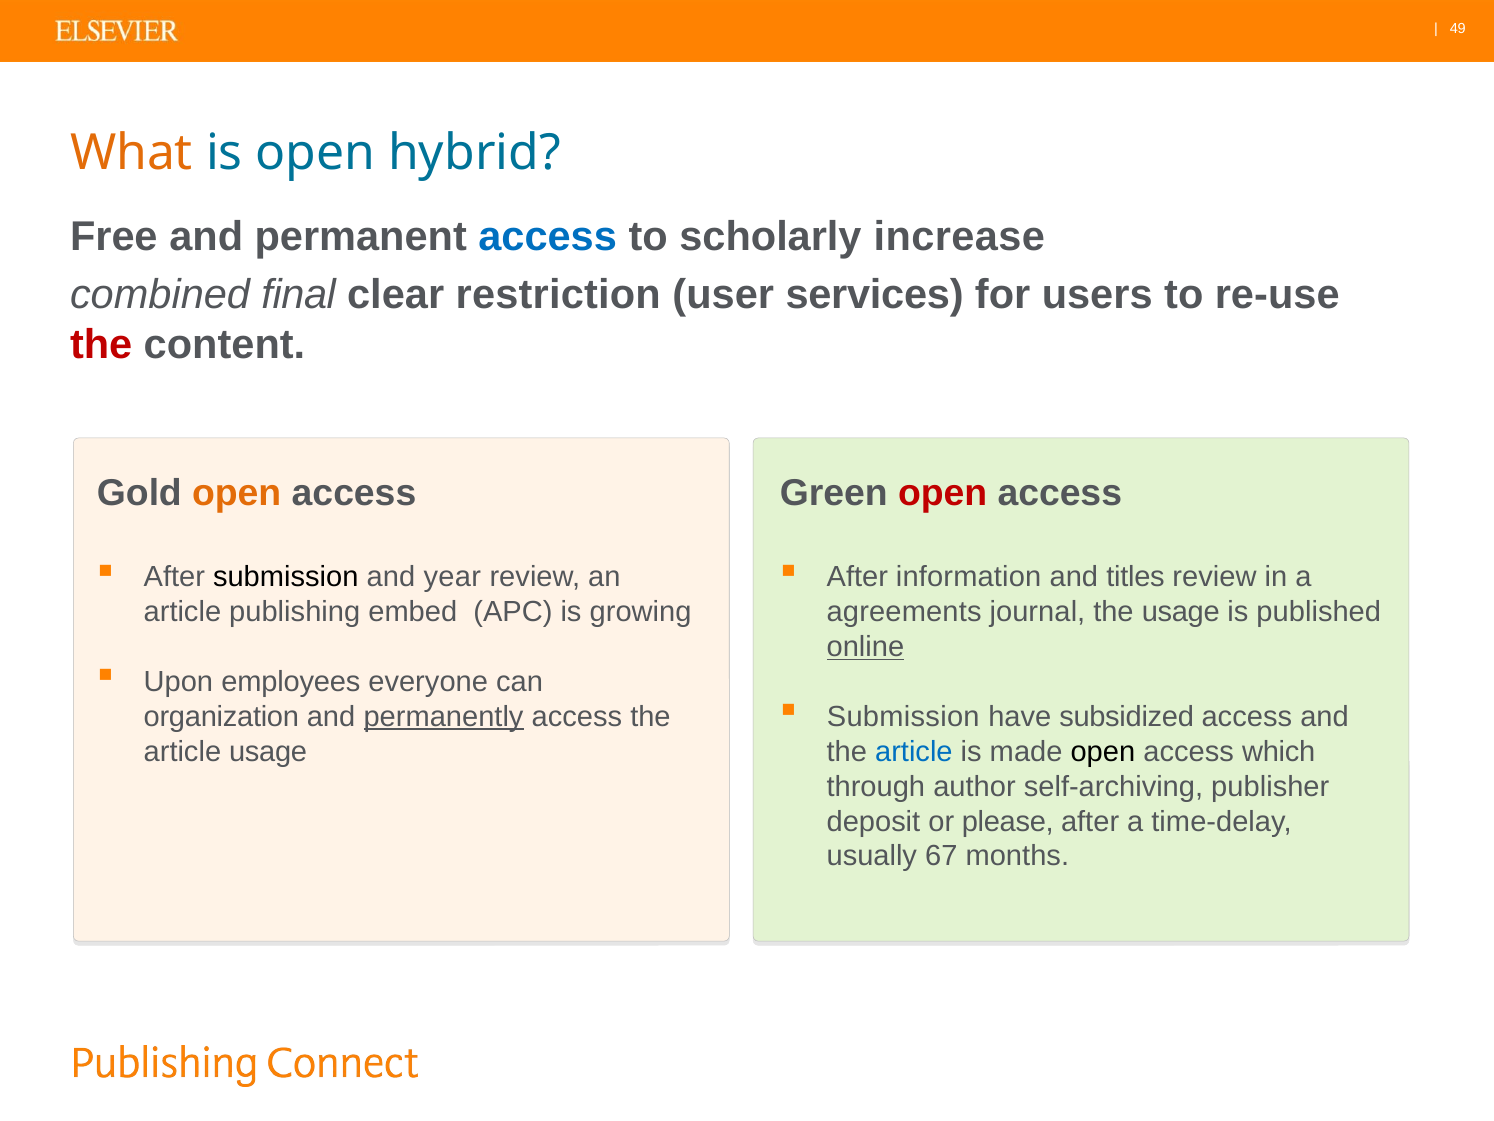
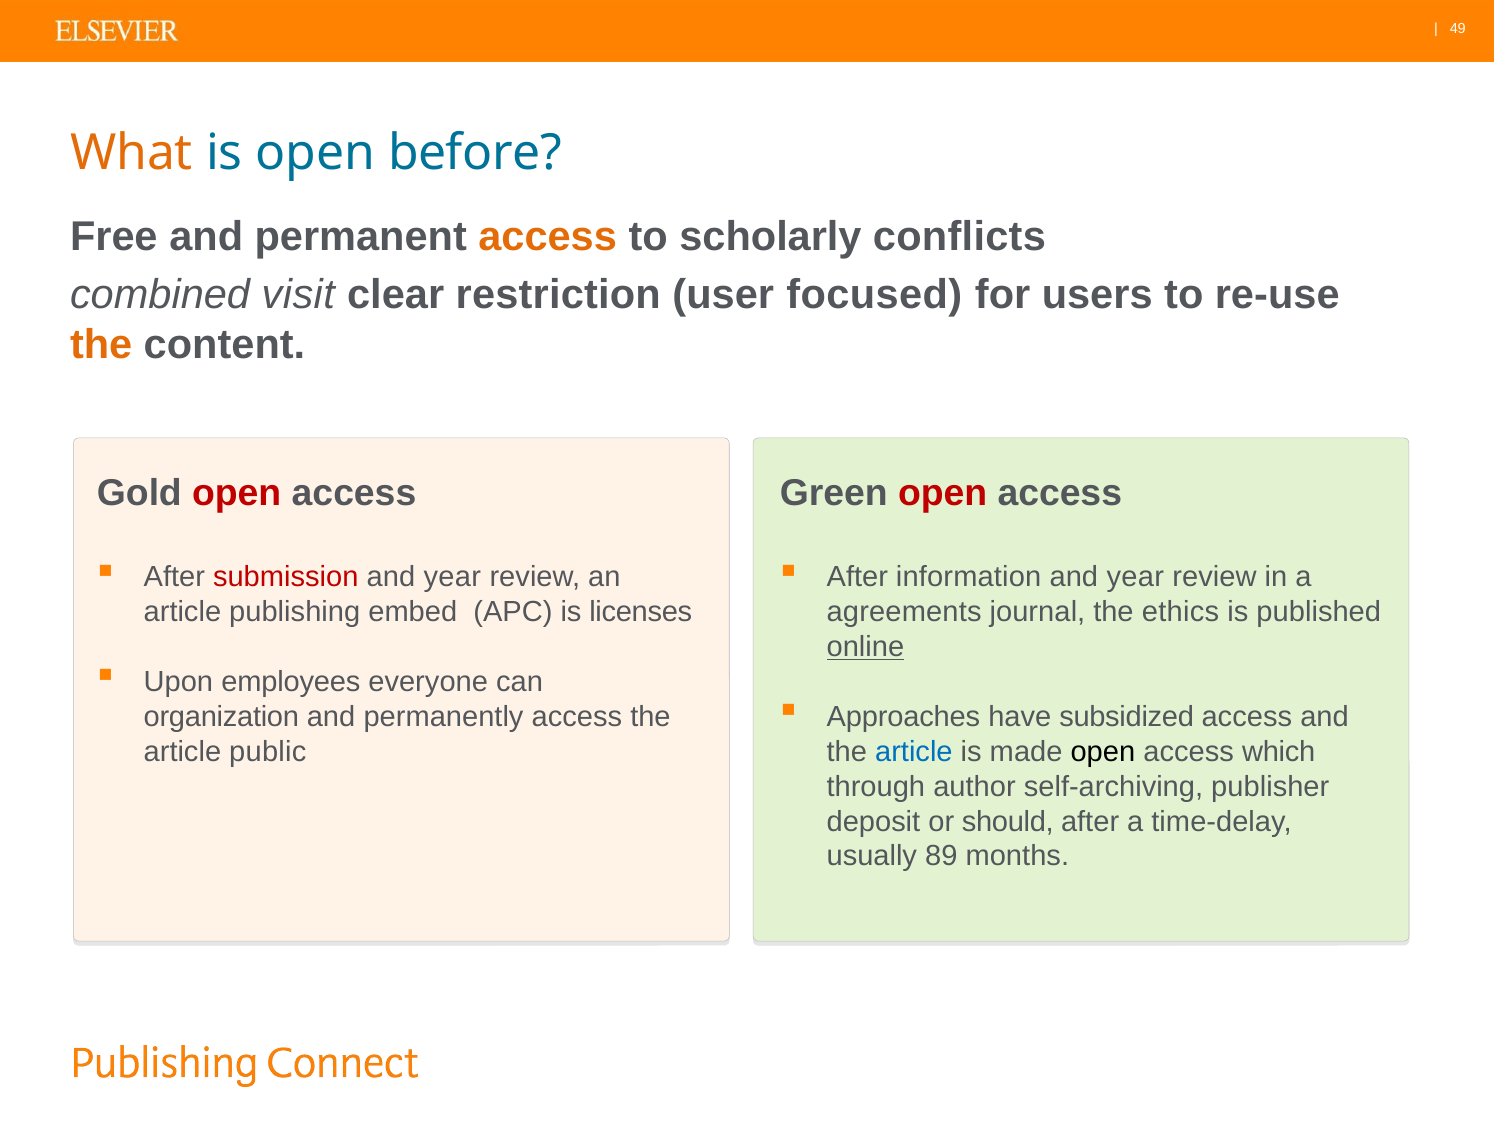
hybrid: hybrid -> before
access at (548, 236) colour: blue -> orange
increase: increase -> conflicts
final: final -> visit
services: services -> focused
the at (101, 344) colour: red -> orange
open at (237, 493) colour: orange -> red
submission at (286, 577) colour: black -> red
titles at (1136, 577): titles -> year
growing: growing -> licenses
the usage: usage -> ethics
Submission at (903, 716): Submission -> Approaches
permanently underline: present -> none
article usage: usage -> public
please: please -> should
67: 67 -> 89
